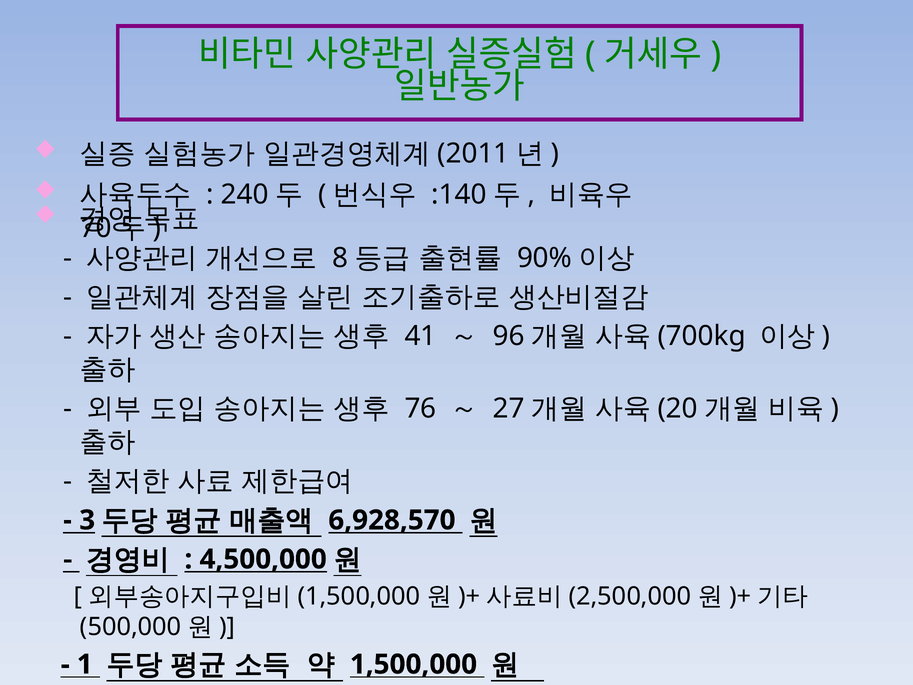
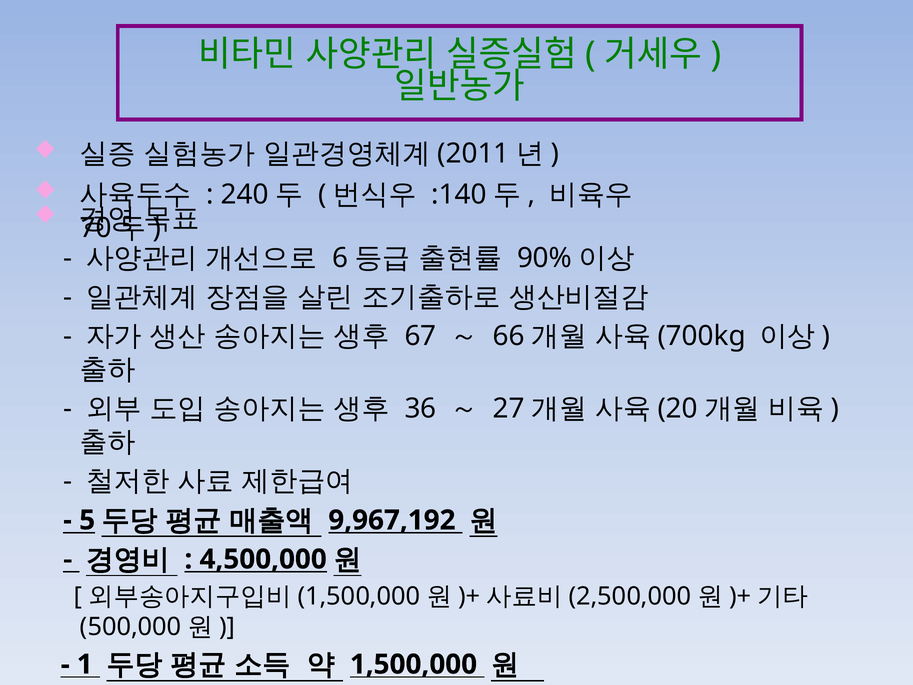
8: 8 -> 6
41: 41 -> 67
96: 96 -> 66
76: 76 -> 36
3: 3 -> 5
6,928,570: 6,928,570 -> 9,967,192
